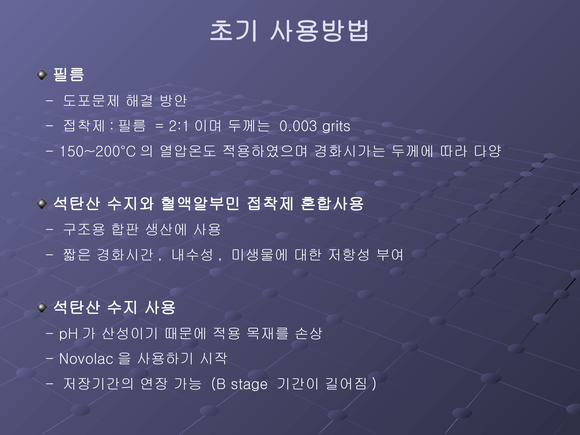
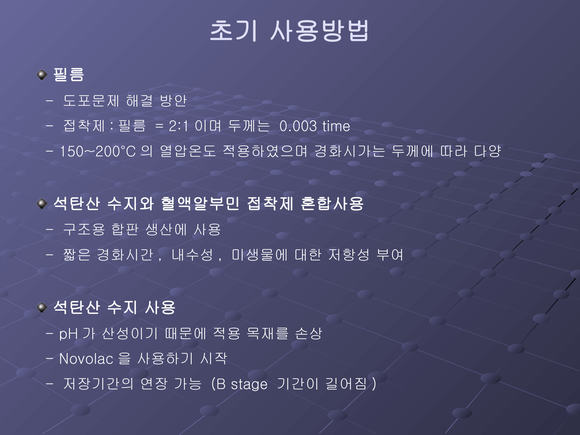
grits: grits -> time
